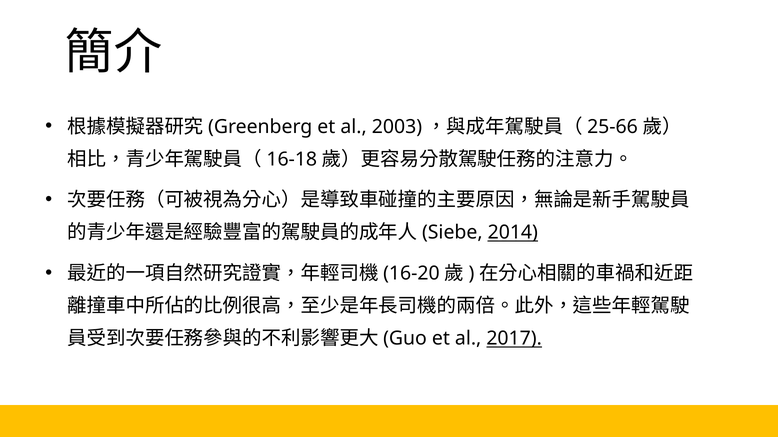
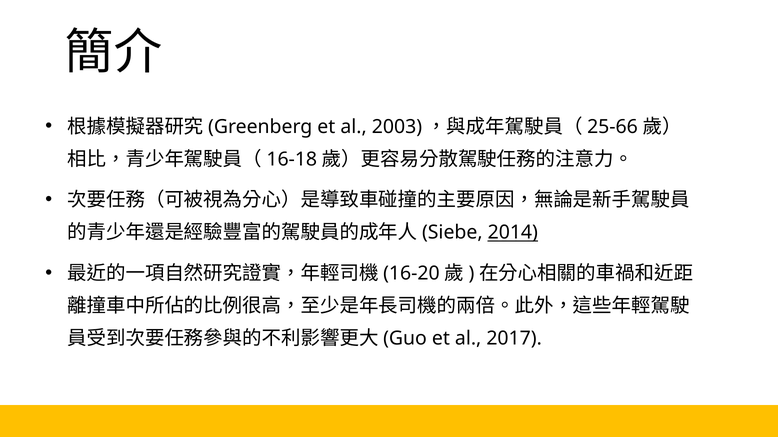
2017 underline: present -> none
